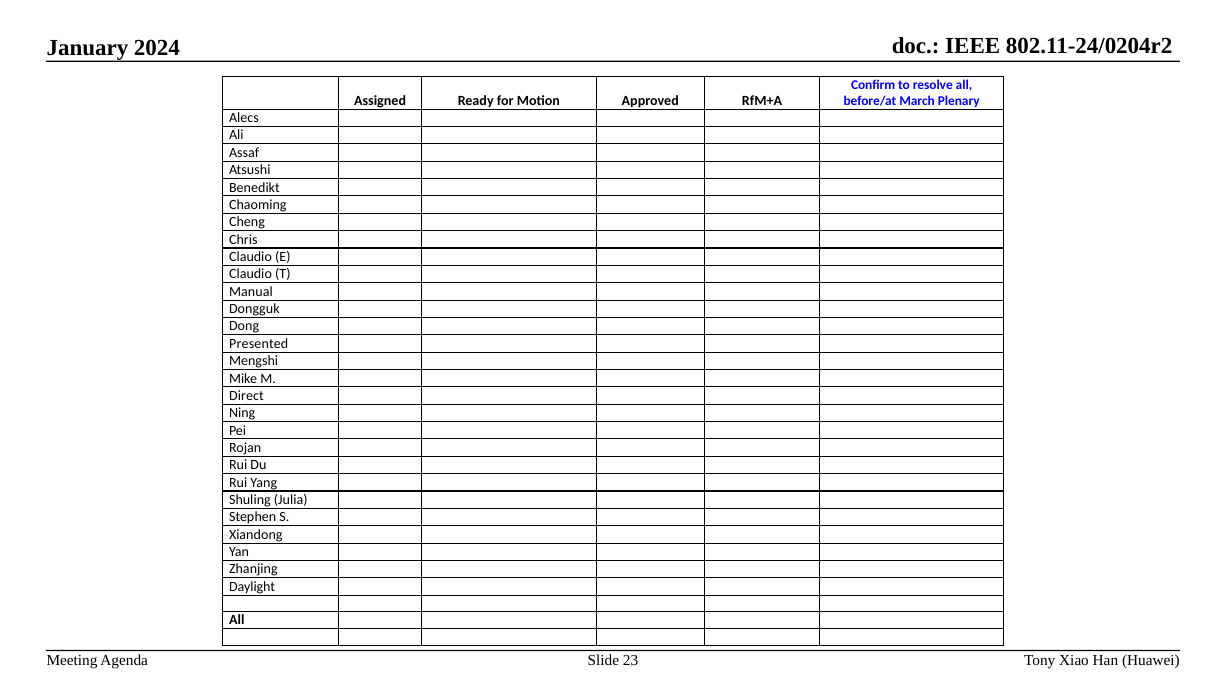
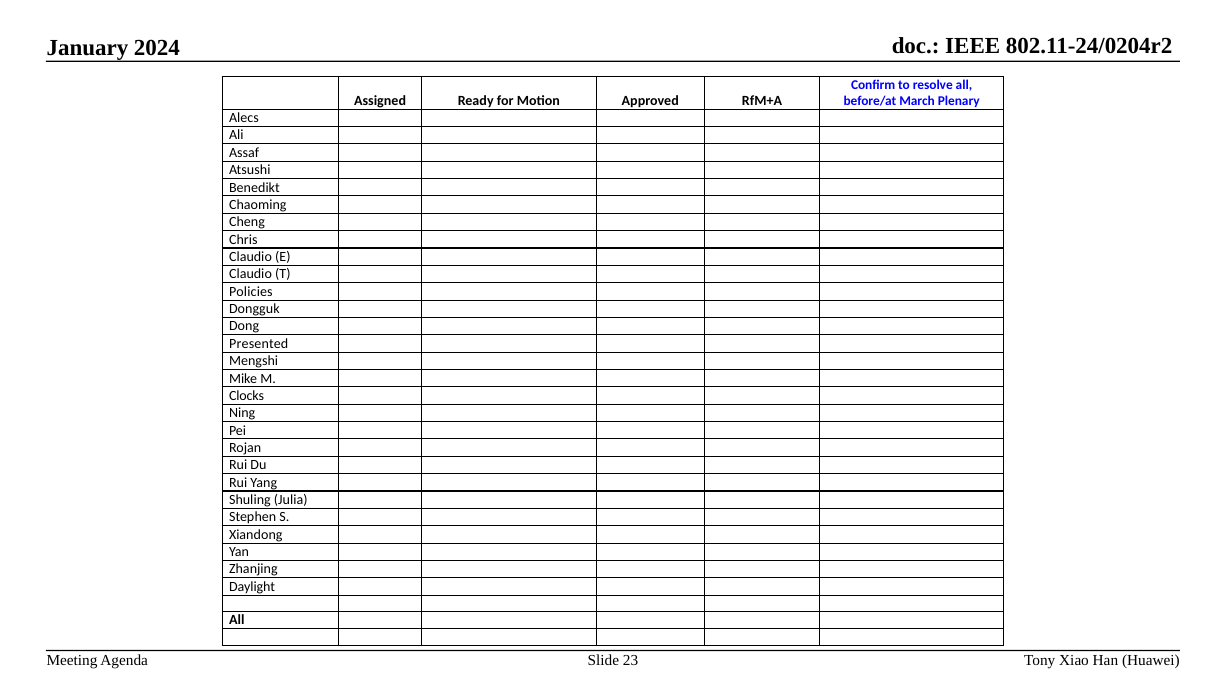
Manual: Manual -> Policies
Direct: Direct -> Clocks
